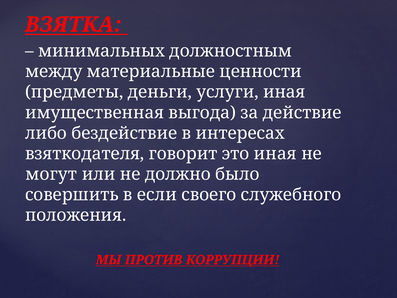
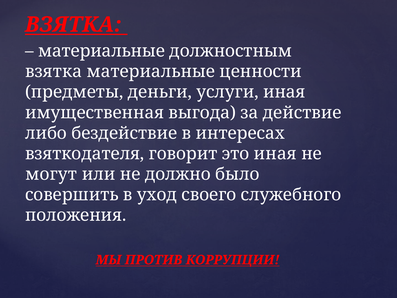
минимальных at (101, 51): минимальных -> материальные
между at (54, 71): между -> взятка
если: если -> уход
